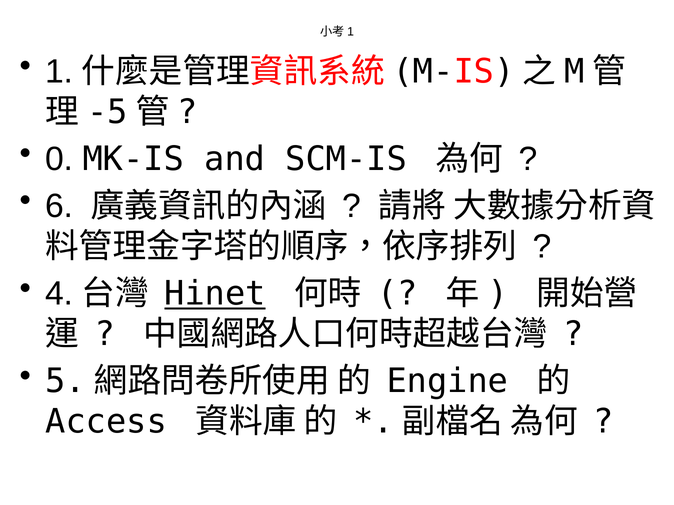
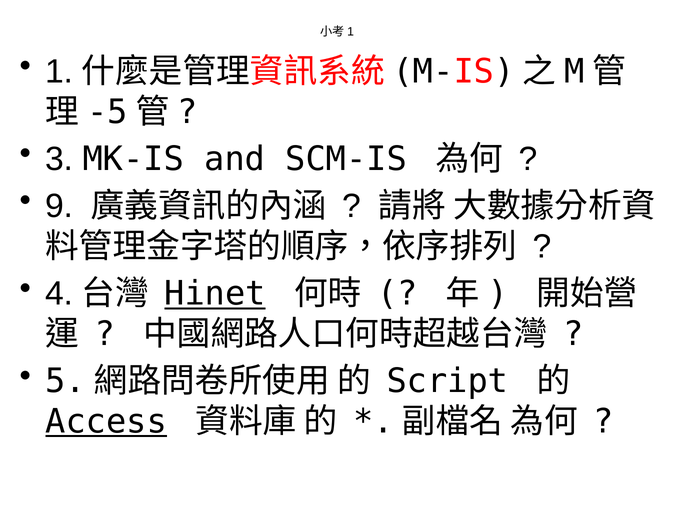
0: 0 -> 3
6: 6 -> 9
Engine: Engine -> Script
Access underline: none -> present
